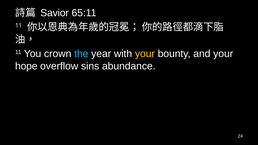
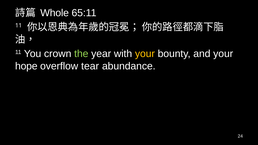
Savior: Savior -> Whole
the colour: light blue -> light green
sins: sins -> tear
